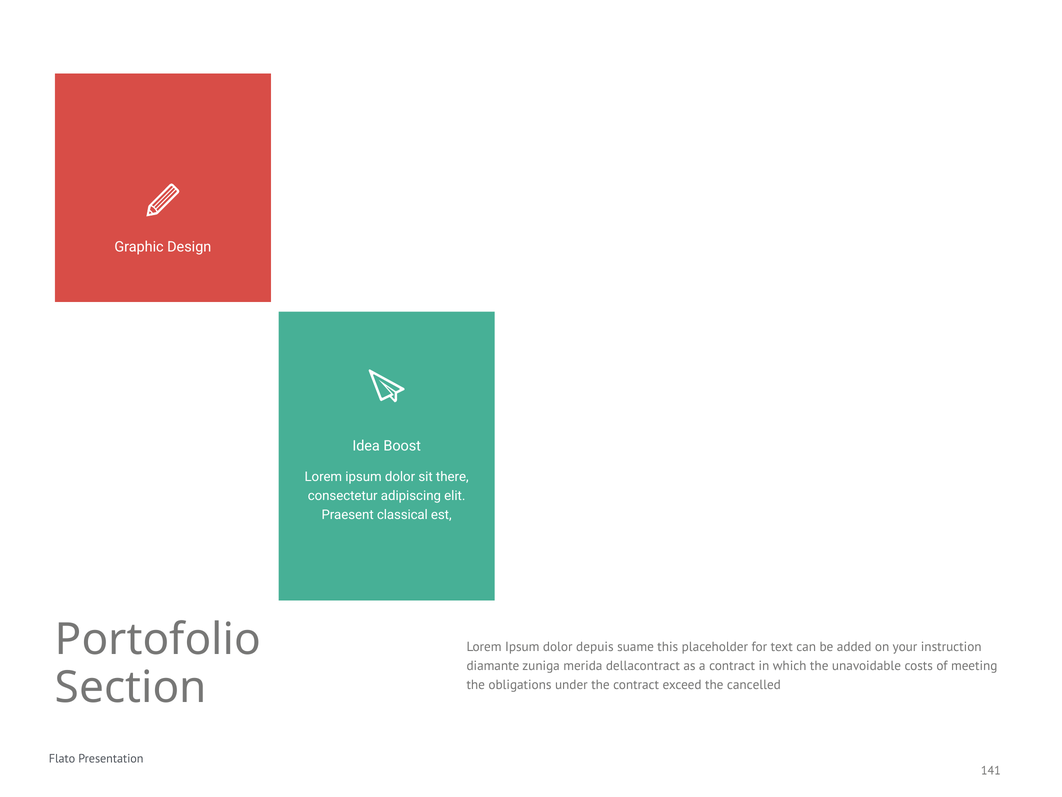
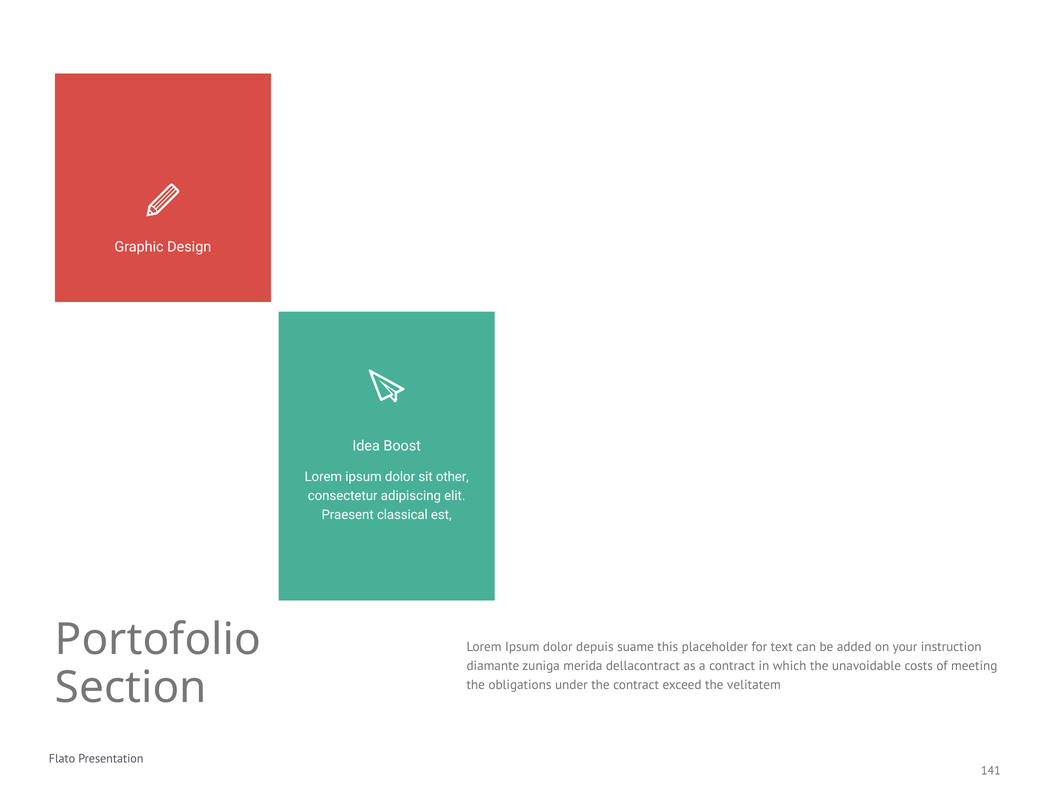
there: there -> other
cancelled: cancelled -> velitatem
